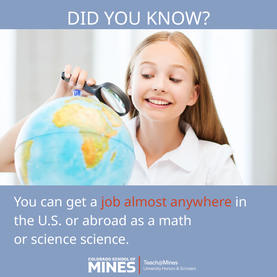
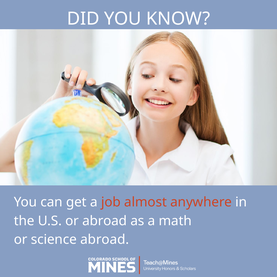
science science: science -> abroad
